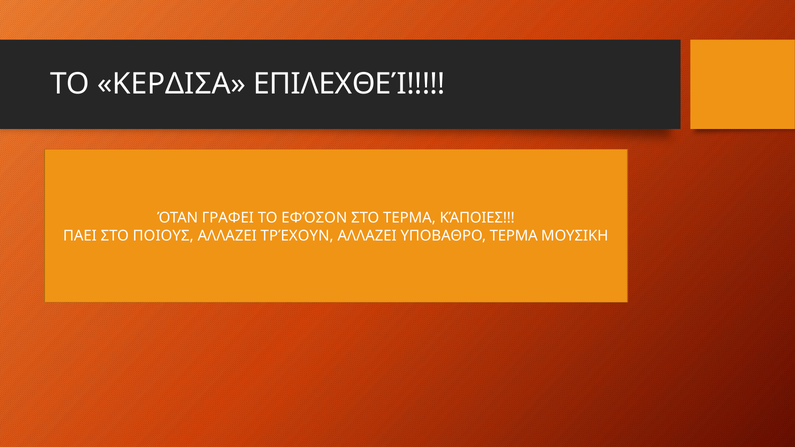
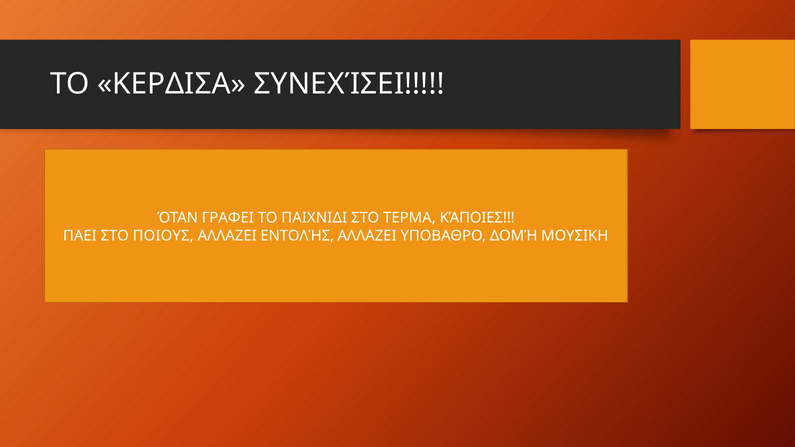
ΕΠΙΛΕΧΘΕΊ: ΕΠΙΛΕΧΘΕΊ -> ΣΥΝΕΧΊΣΕΙ
ΕΦΌΣΟΝ: ΕΦΌΣΟΝ -> ΠΑΙΧΝΙΔΙ
ΤΡΈΧΟΥΝ: ΤΡΈΧΟΥΝ -> ΕΝΤΟΛΉΣ
ΥΠΟΒΑΘΡΟ ΤΕΡΜΑ: ΤΕΡΜΑ -> ΔΟΜΉ
